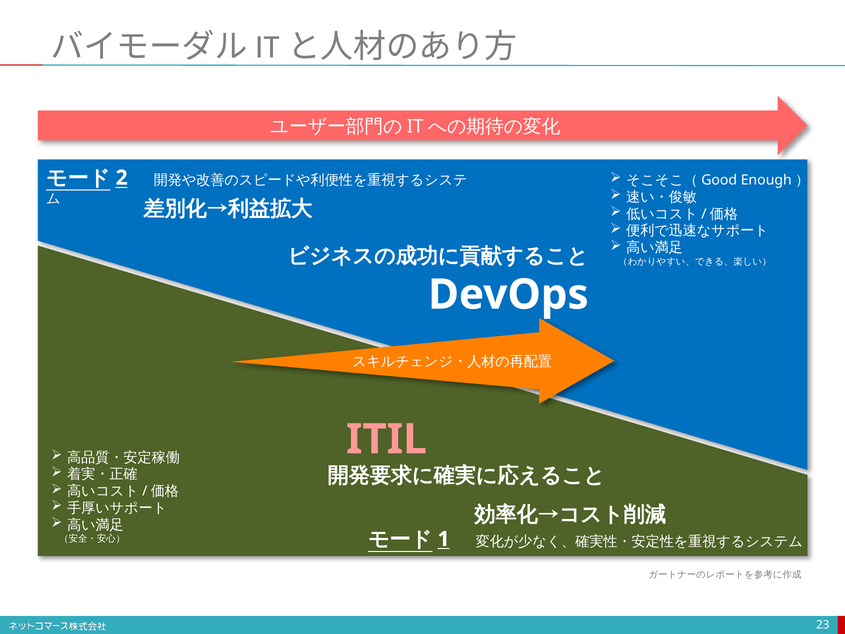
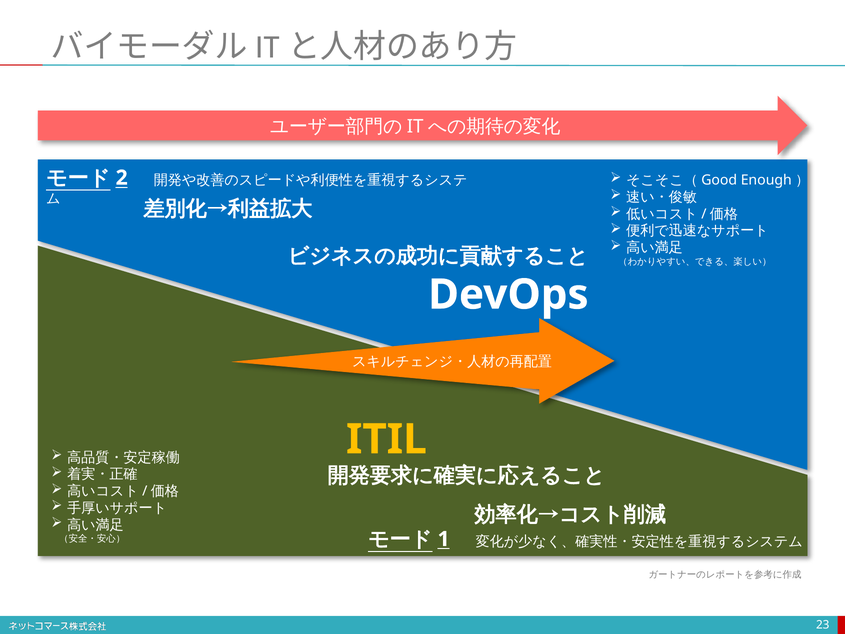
ITIL colour: pink -> yellow
